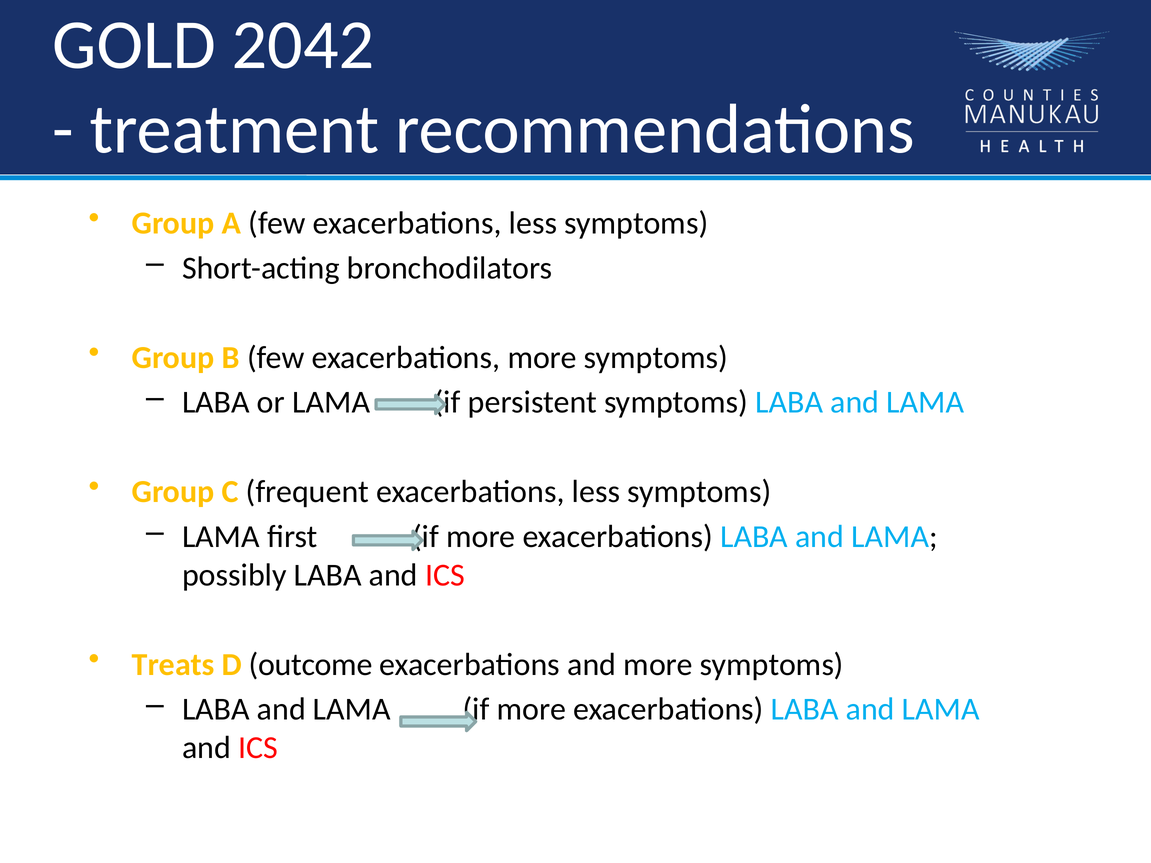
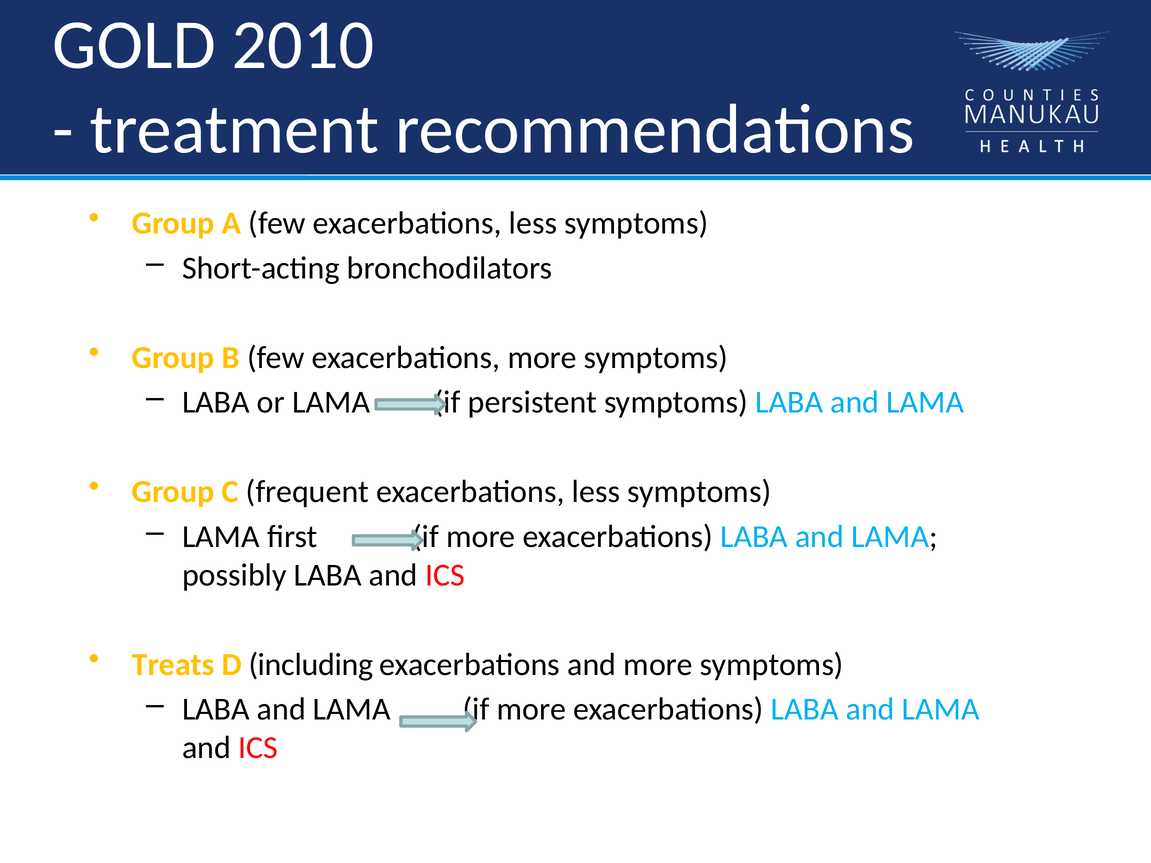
2042: 2042 -> 2010
outcome: outcome -> including
